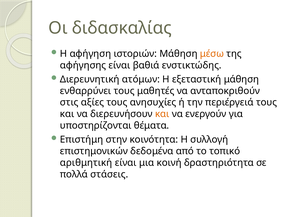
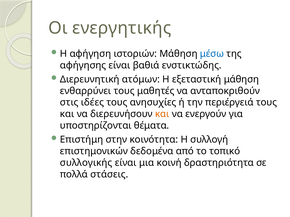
διδασκαλίας: διδασκαλίας -> ενεργητικής
μέσω colour: orange -> blue
αξίες: αξίες -> ιδέες
αριθμητική: αριθμητική -> συλλογικής
